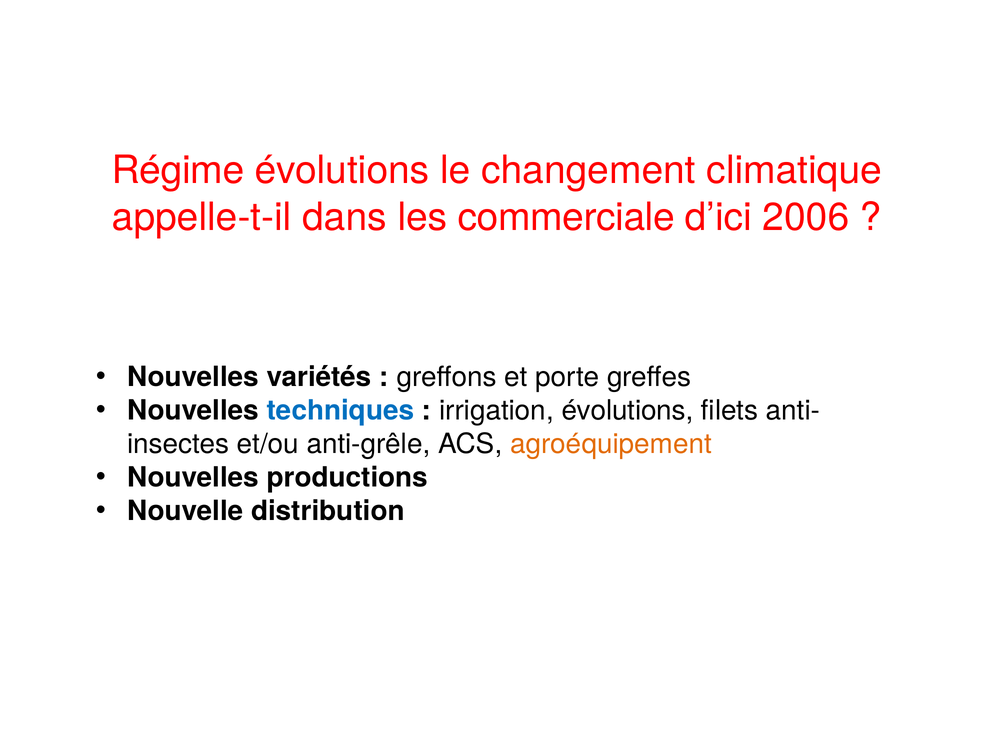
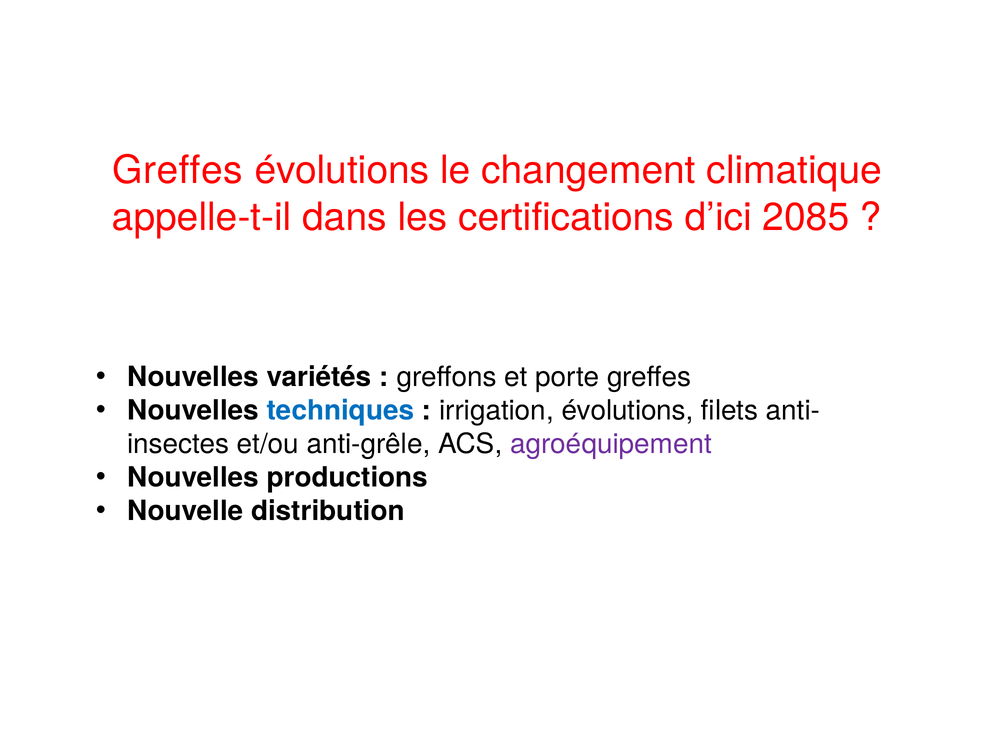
Régime at (178, 170): Régime -> Greffes
commerciale: commerciale -> certifications
2006: 2006 -> 2085
agroéquipement colour: orange -> purple
